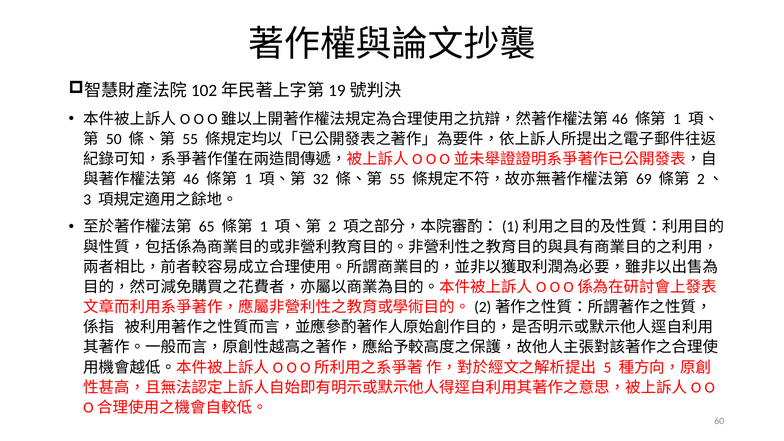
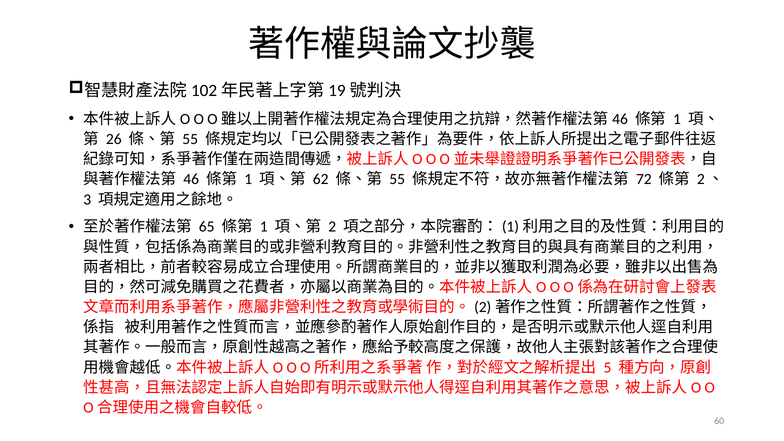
50: 50 -> 26
32: 32 -> 62
69: 69 -> 72
